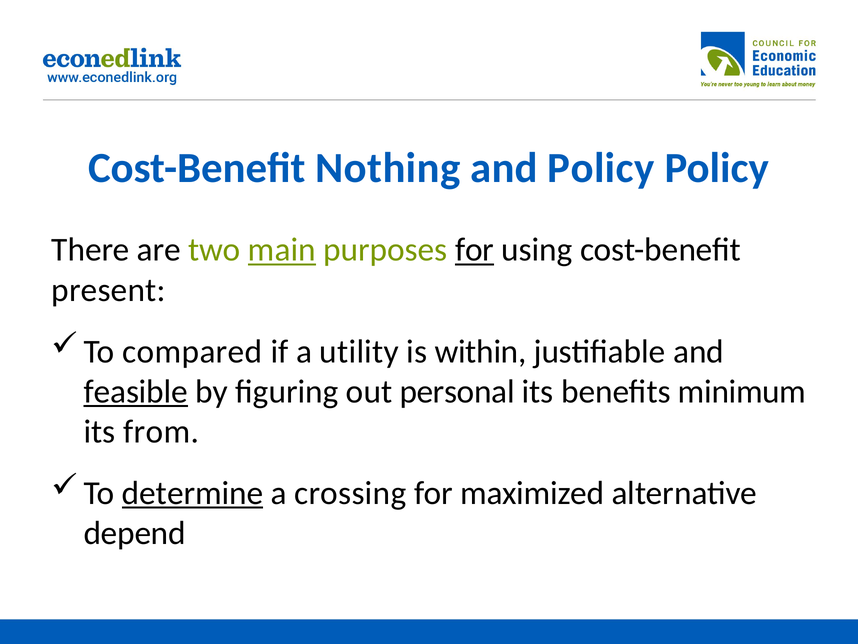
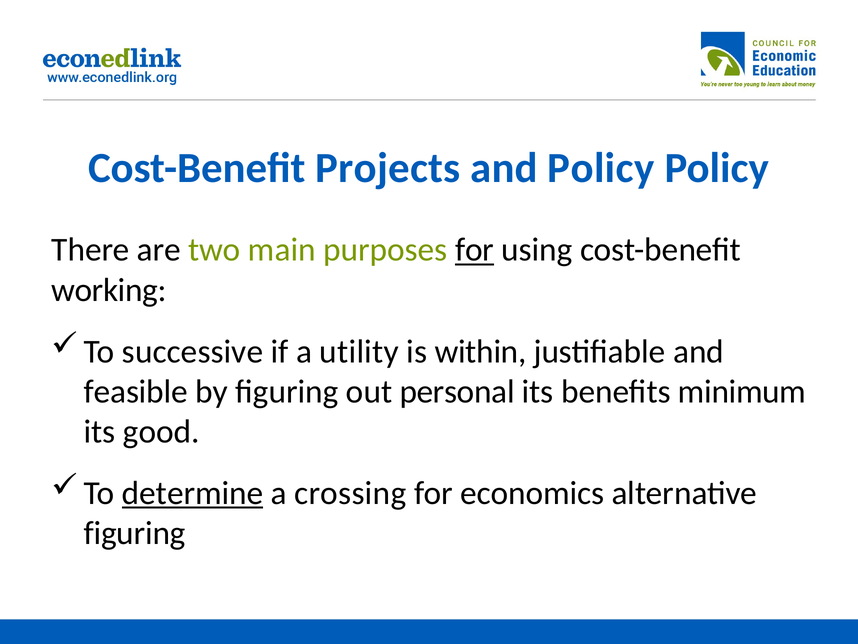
Nothing: Nothing -> Projects
main underline: present -> none
present: present -> working
compared: compared -> successive
feasible underline: present -> none
from: from -> good
maximized: maximized -> economics
depend at (135, 533): depend -> figuring
